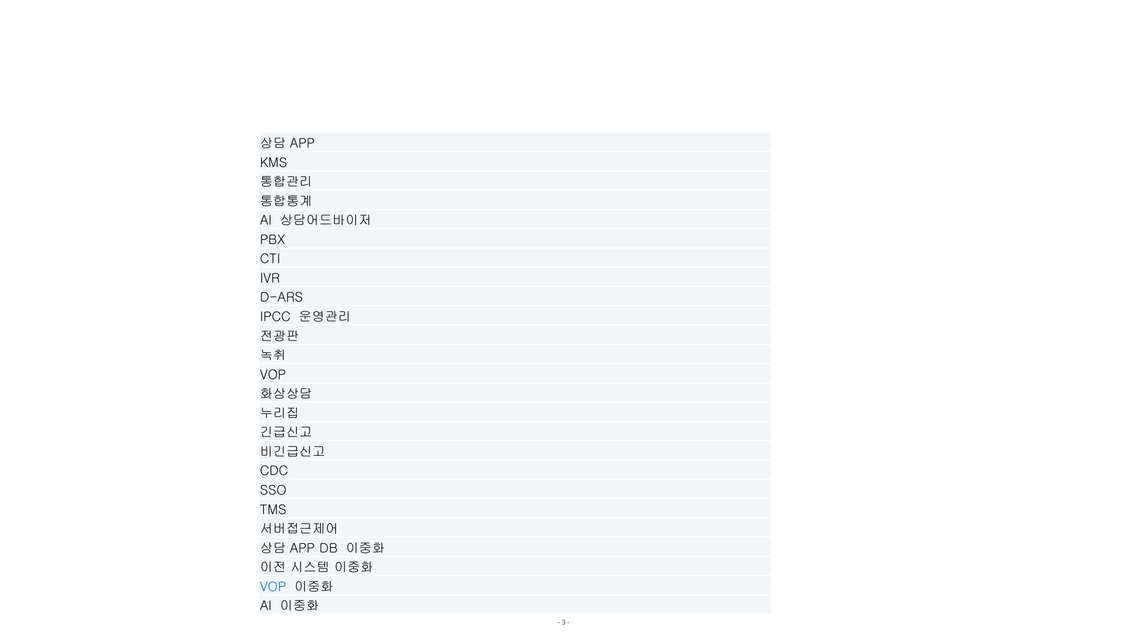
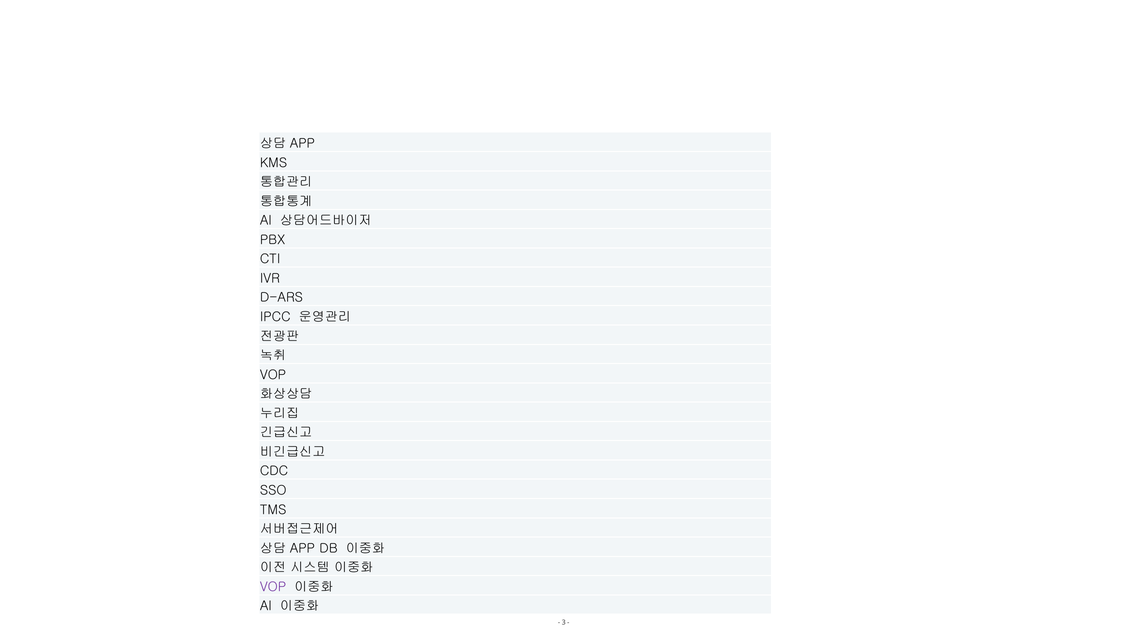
VOP at (273, 587) colour: blue -> purple
